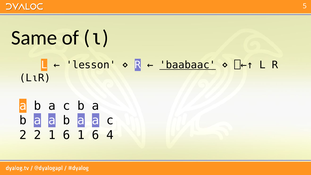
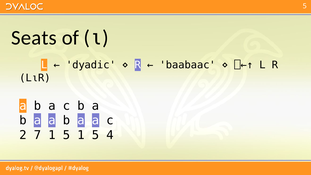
Same: Same -> Seats
lesson: lesson -> dyadic
baabaac underline: present -> none
2 2: 2 -> 7
6 at (67, 135): 6 -> 5
6 at (96, 135): 6 -> 5
